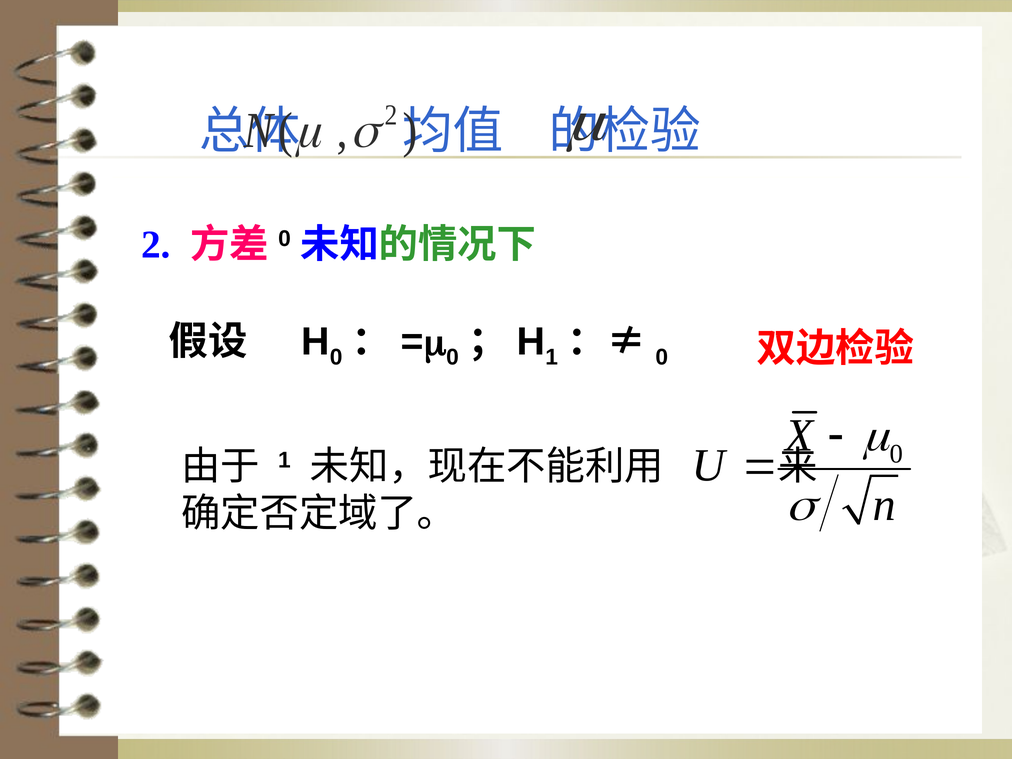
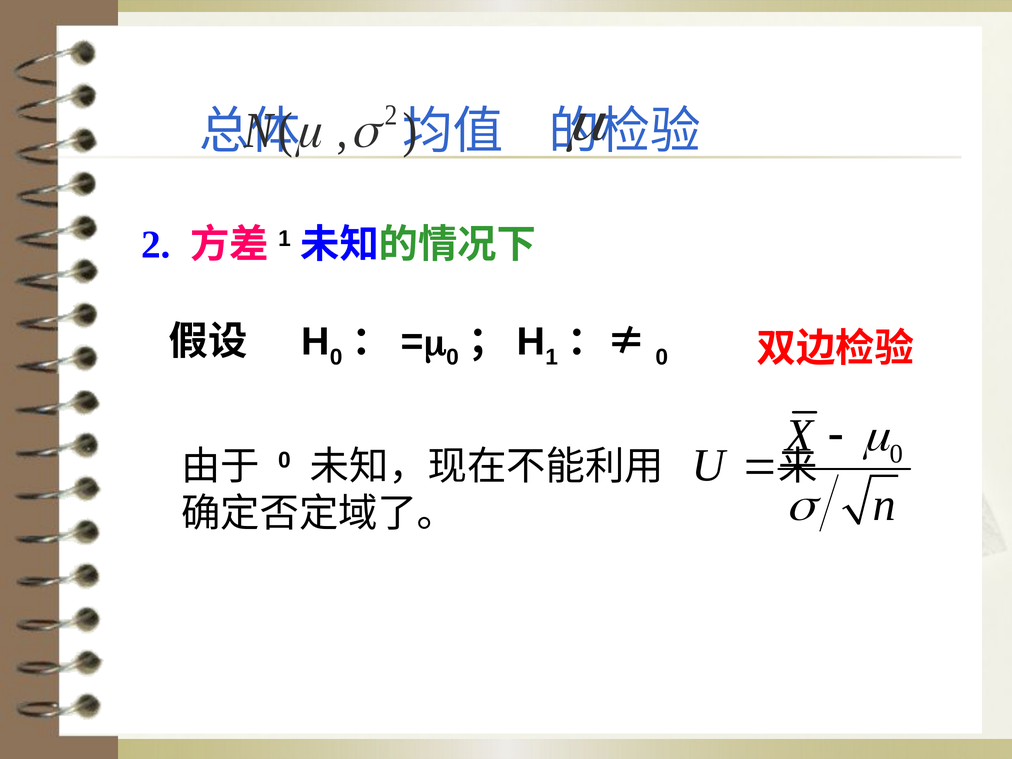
0 at (284, 239): 0 -> 1
1 at (284, 460): 1 -> 0
